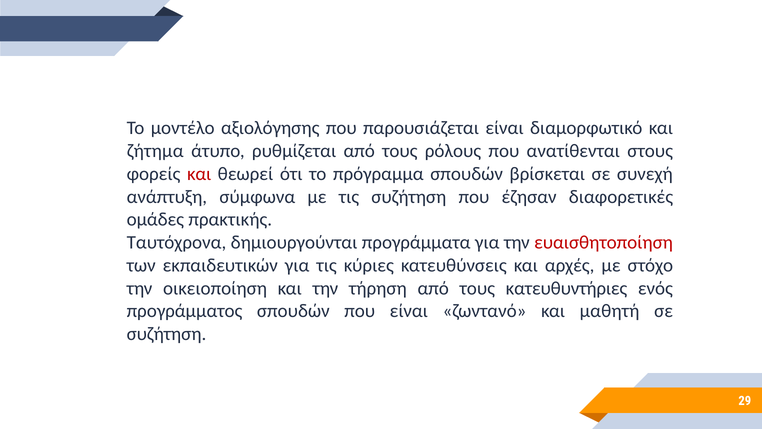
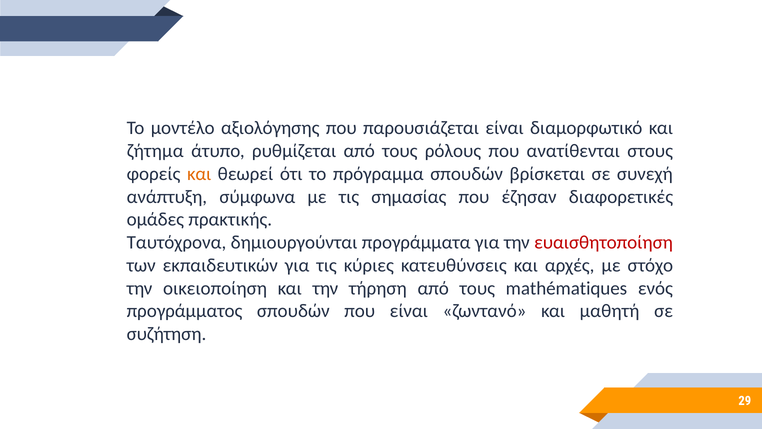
και at (199, 174) colour: red -> orange
τις συζήτηση: συζήτηση -> σημασίας
κατευθυντήριες: κατευθυντήριες -> mathématiques
